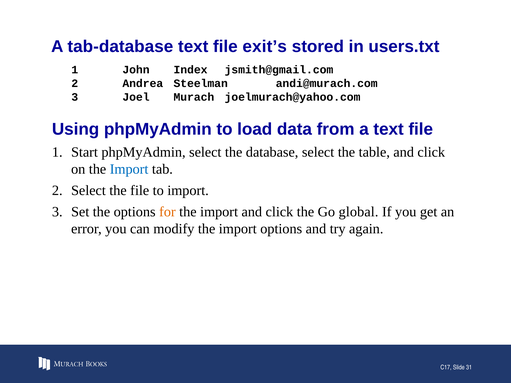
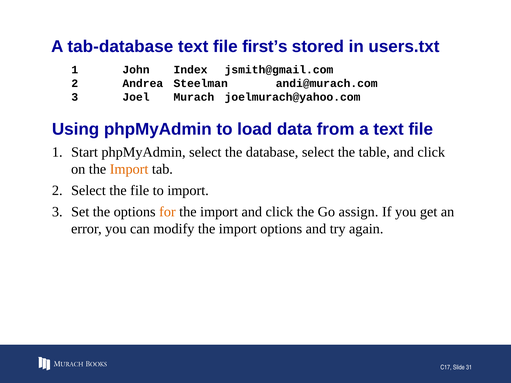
exit’s: exit’s -> first’s
Import at (129, 169) colour: blue -> orange
global: global -> assign
